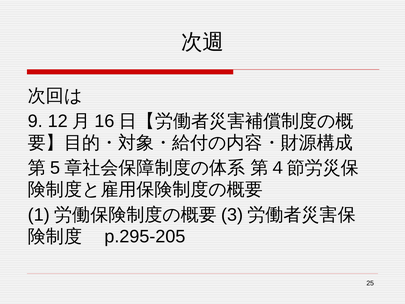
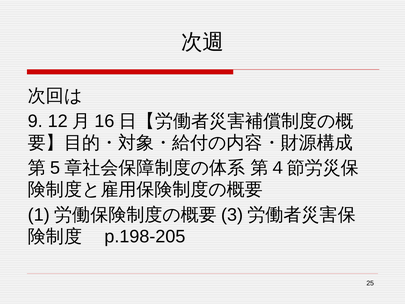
p.295-205: p.295-205 -> p.198-205
